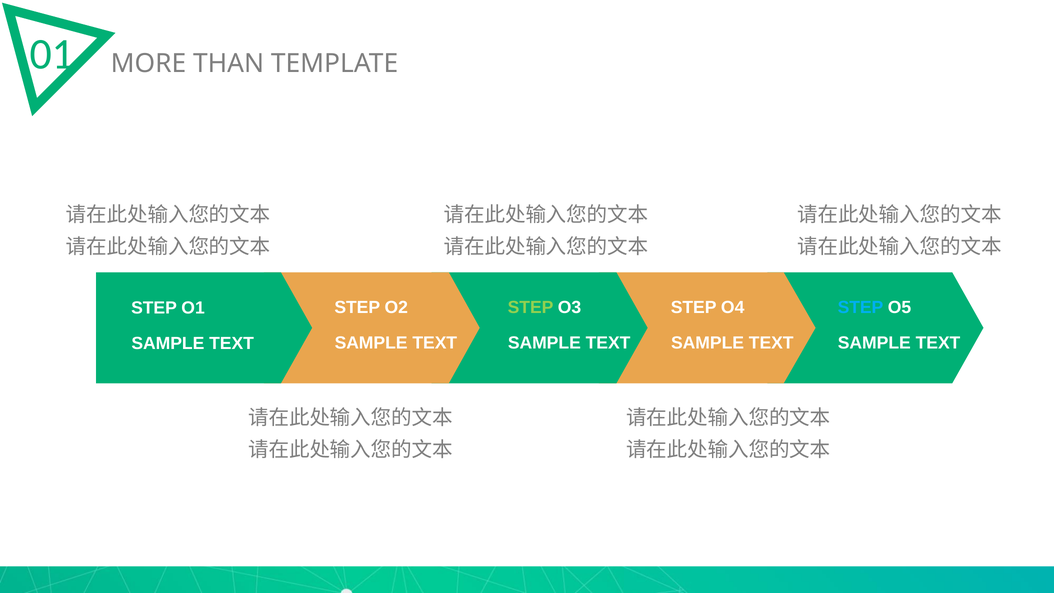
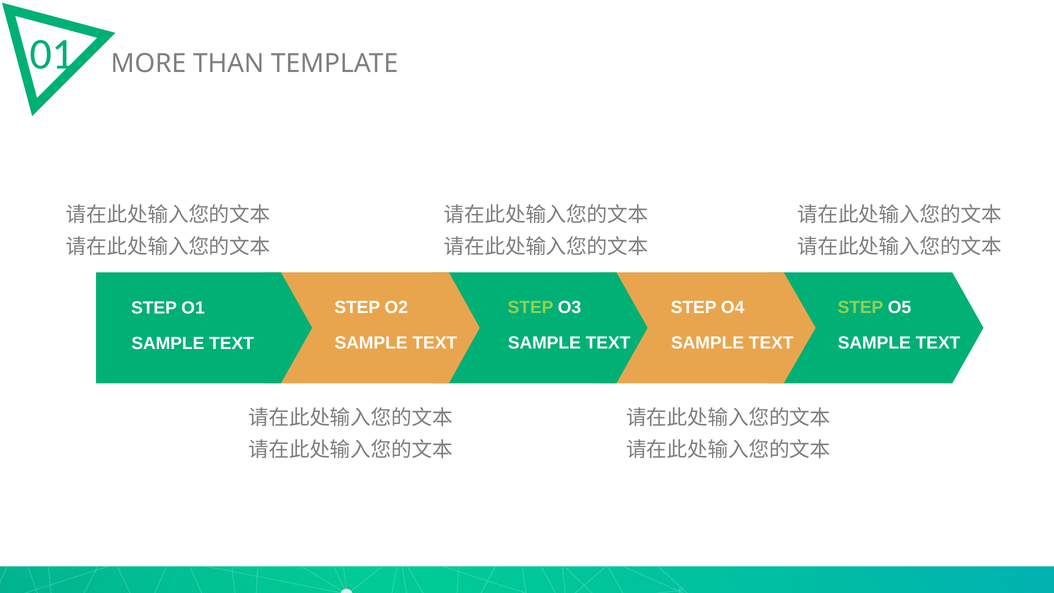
STEP at (860, 307) colour: light blue -> light green
